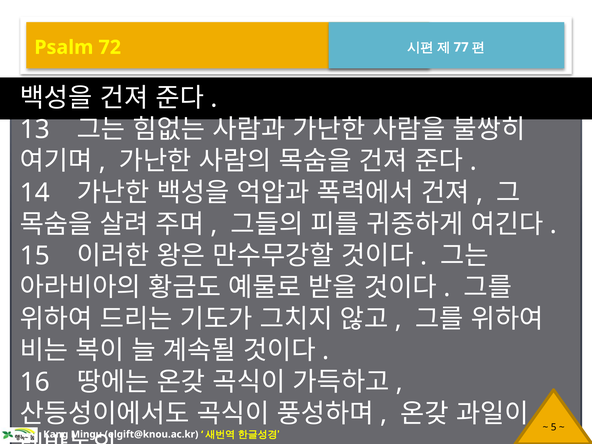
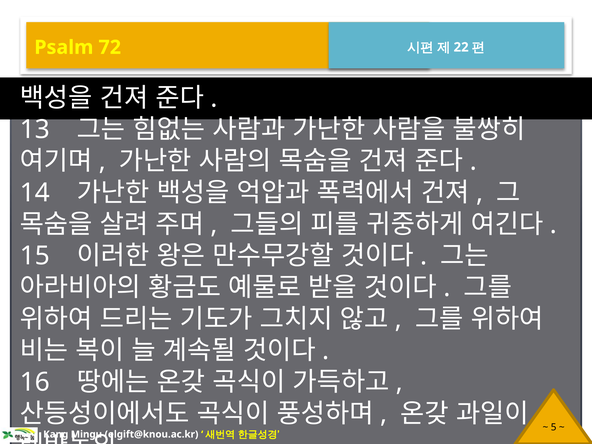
77: 77 -> 22
